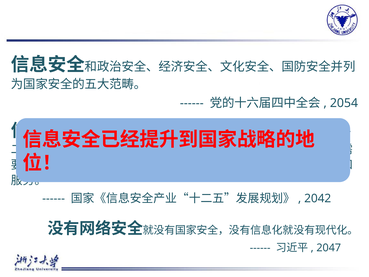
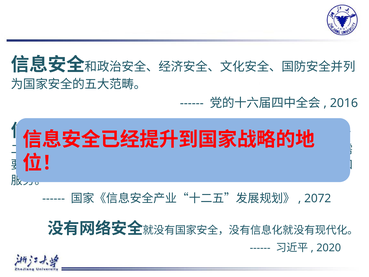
2054: 2054 -> 2016
2042: 2042 -> 2072
2047: 2047 -> 2020
